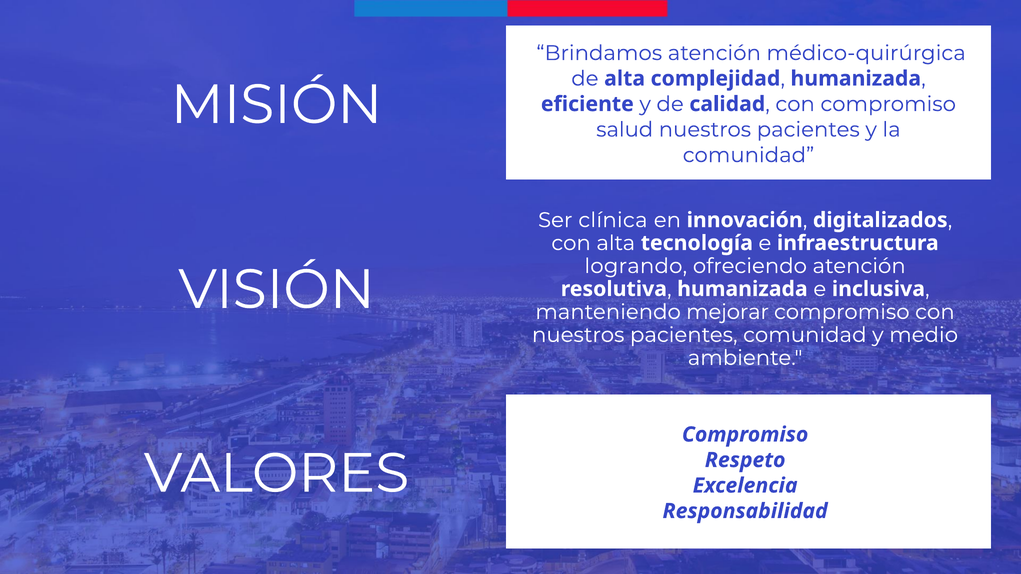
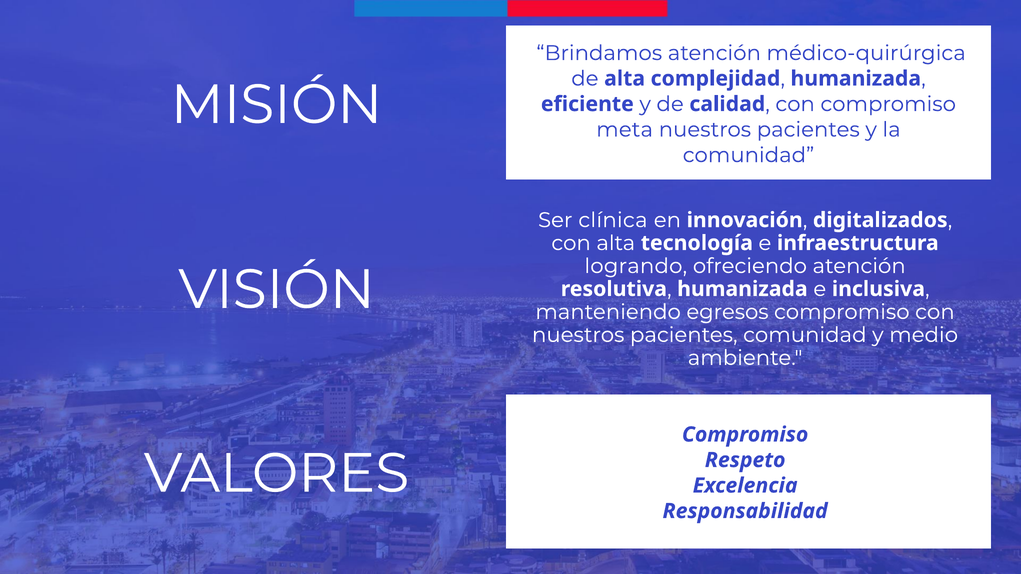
salud: salud -> meta
mejorar: mejorar -> egresos
